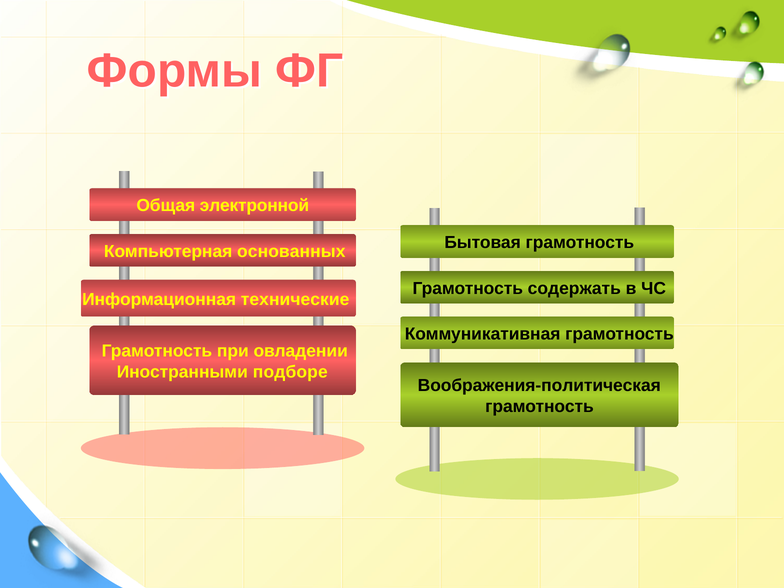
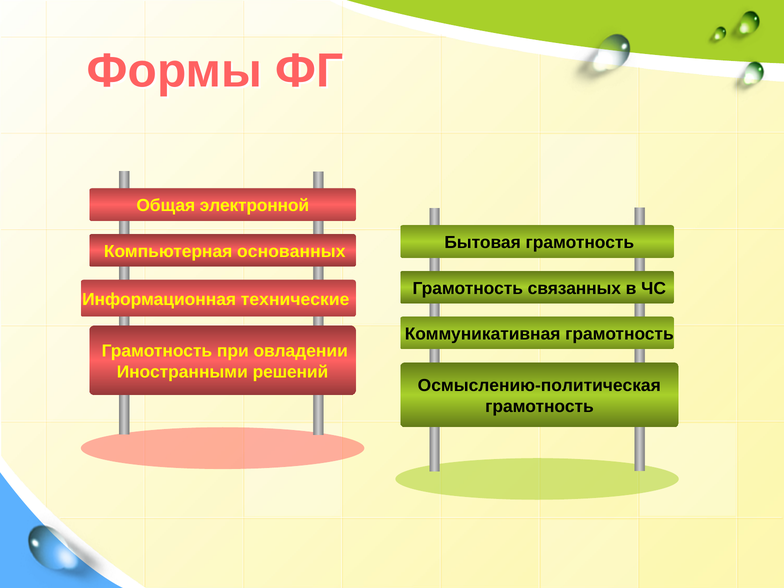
содержать: содержать -> связанных
подборе: подборе -> решений
Воображения-политическая: Воображения-политическая -> Осмыслению-политическая
